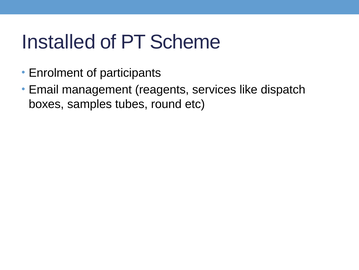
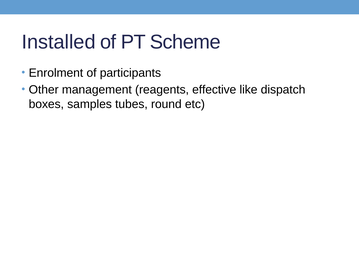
Email: Email -> Other
services: services -> effective
